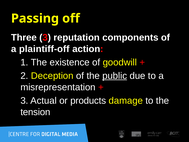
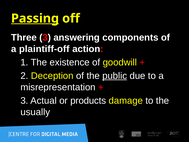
Passing underline: none -> present
reputation: reputation -> answering
tension: tension -> usually
